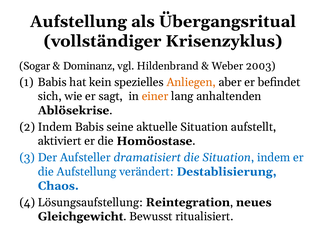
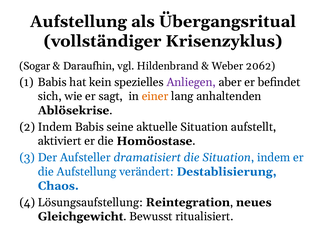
Dominanz: Dominanz -> Daraufhin
2003: 2003 -> 2062
Anliegen colour: orange -> purple
